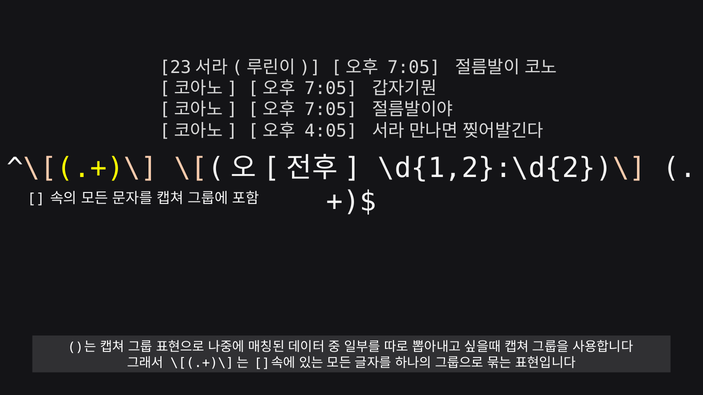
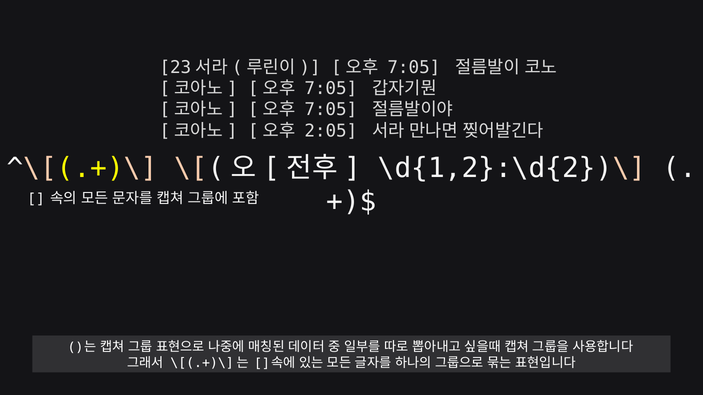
4:05: 4:05 -> 2:05
